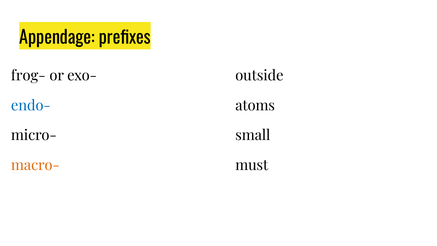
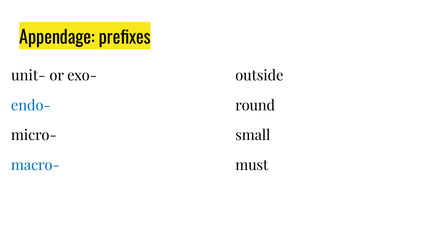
frog-: frog- -> unit-
atoms: atoms -> round
macro- colour: orange -> blue
